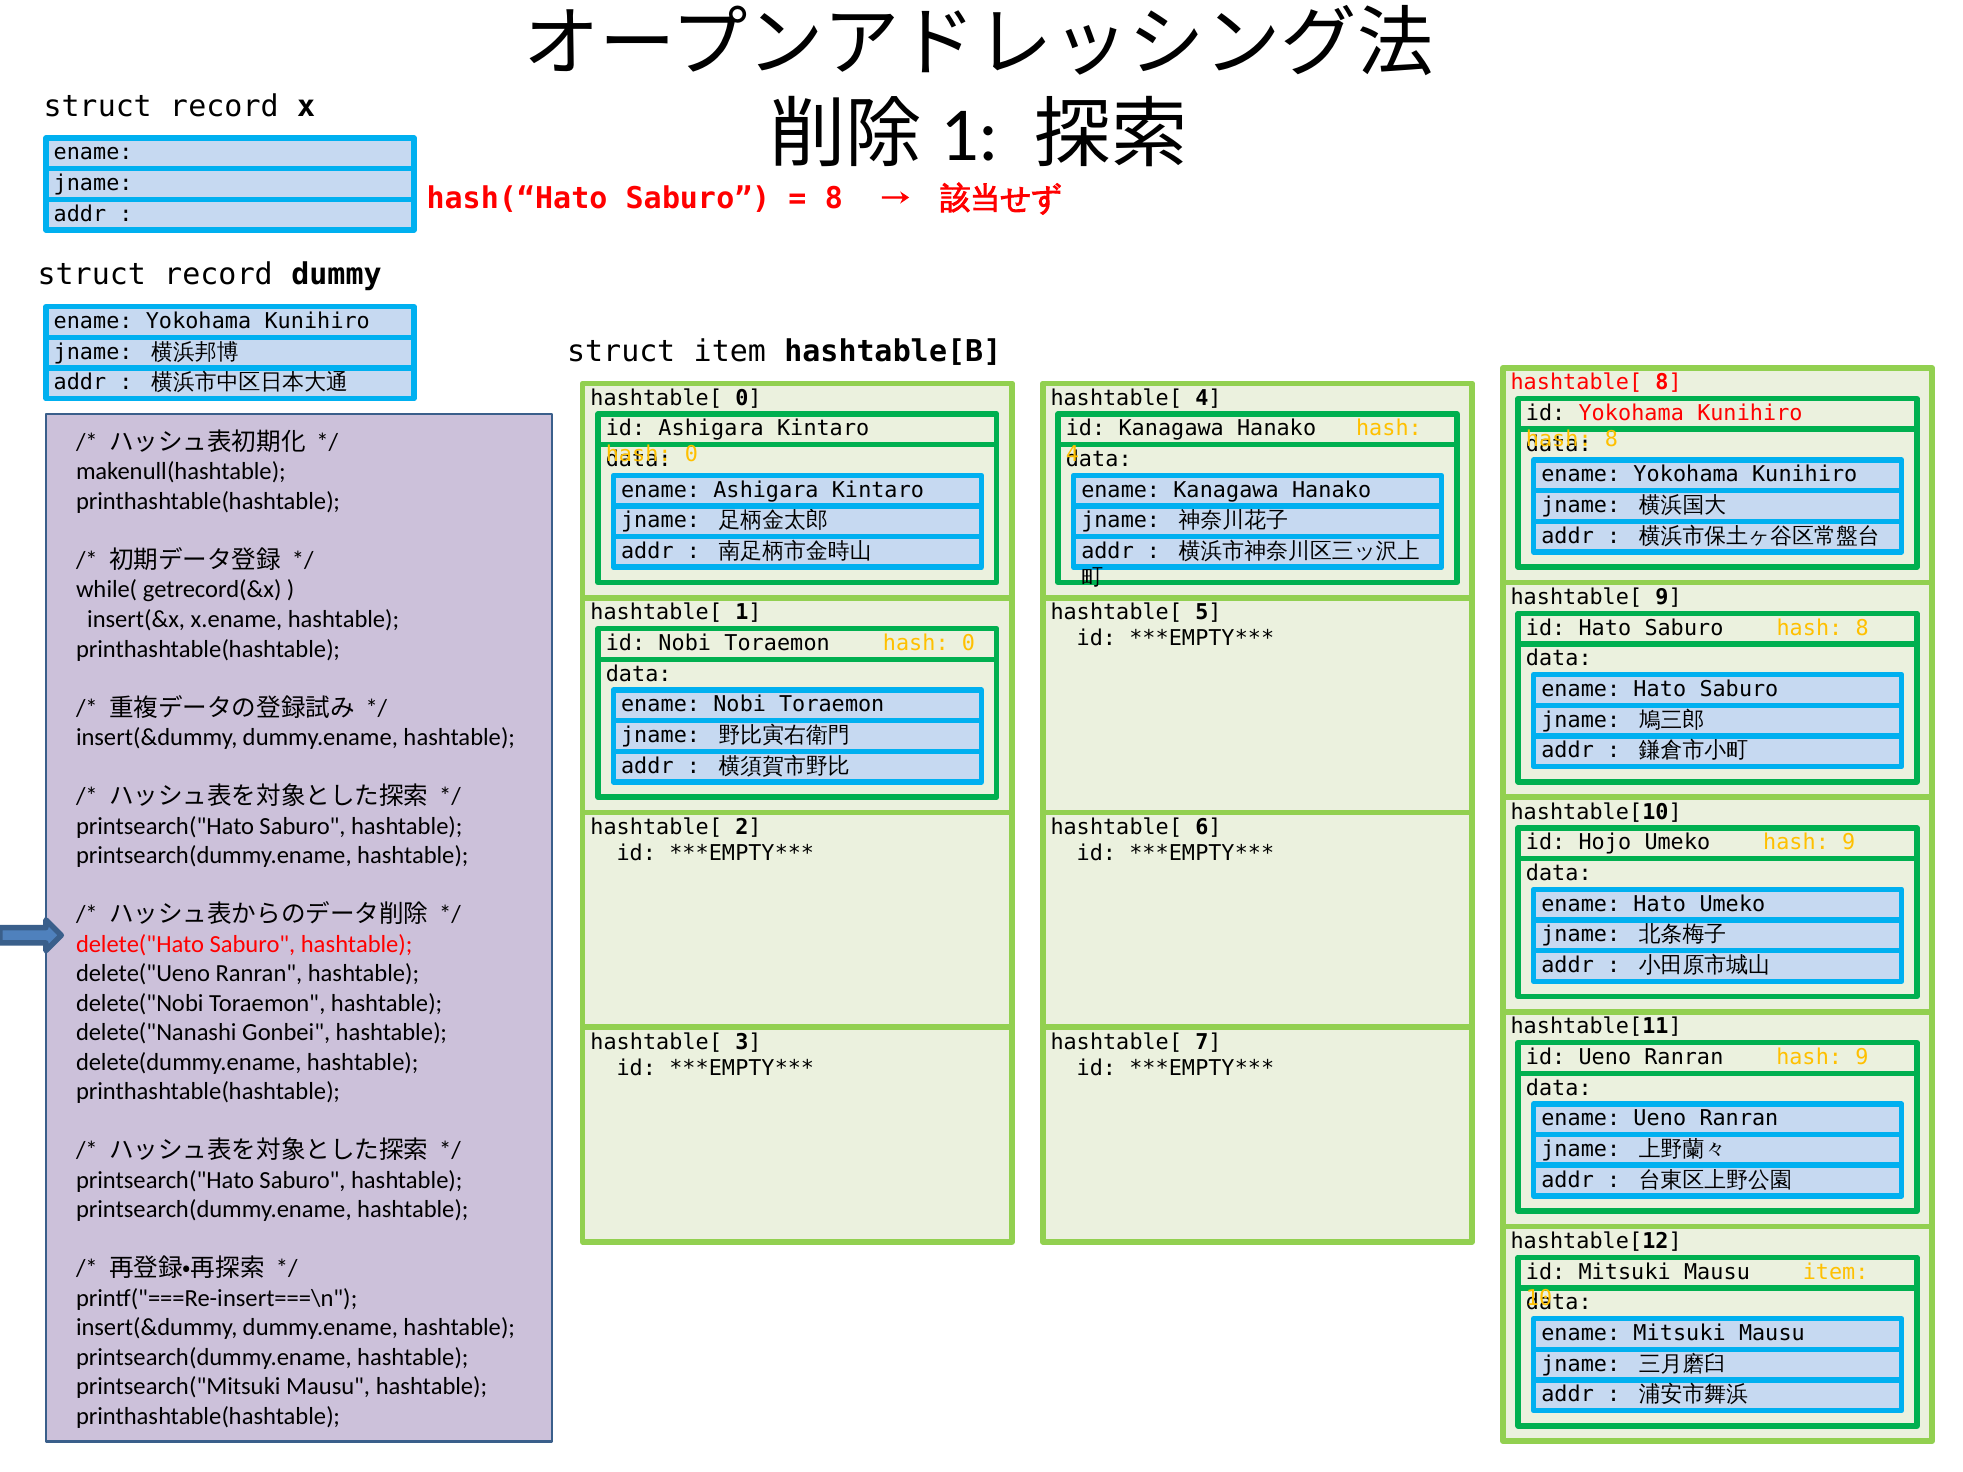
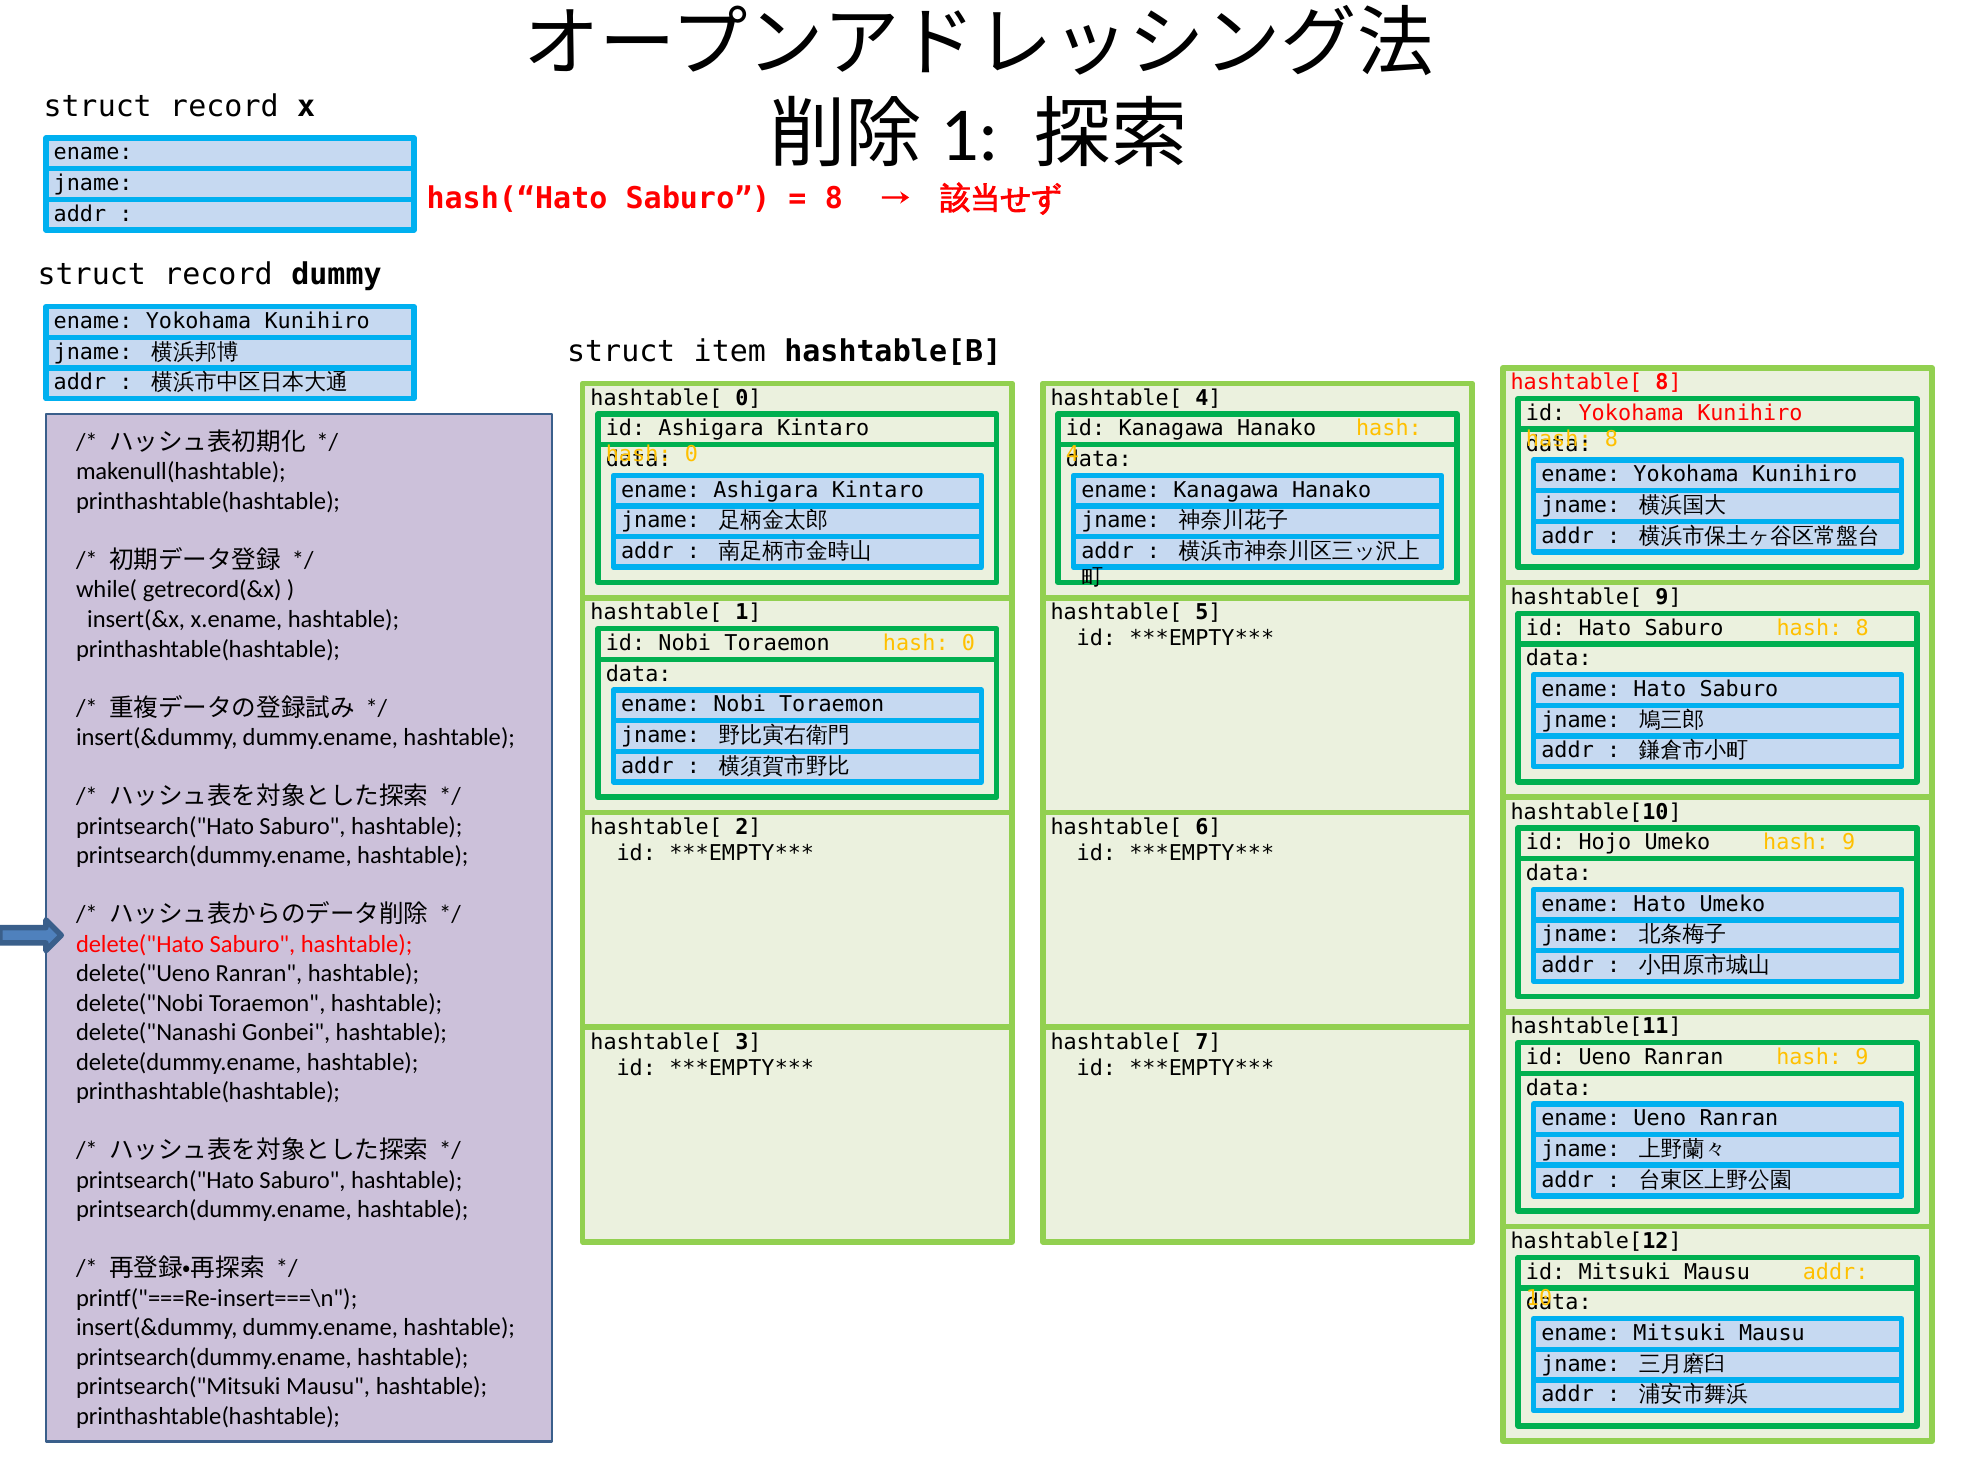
item at (1836, 1272): item -> addr
